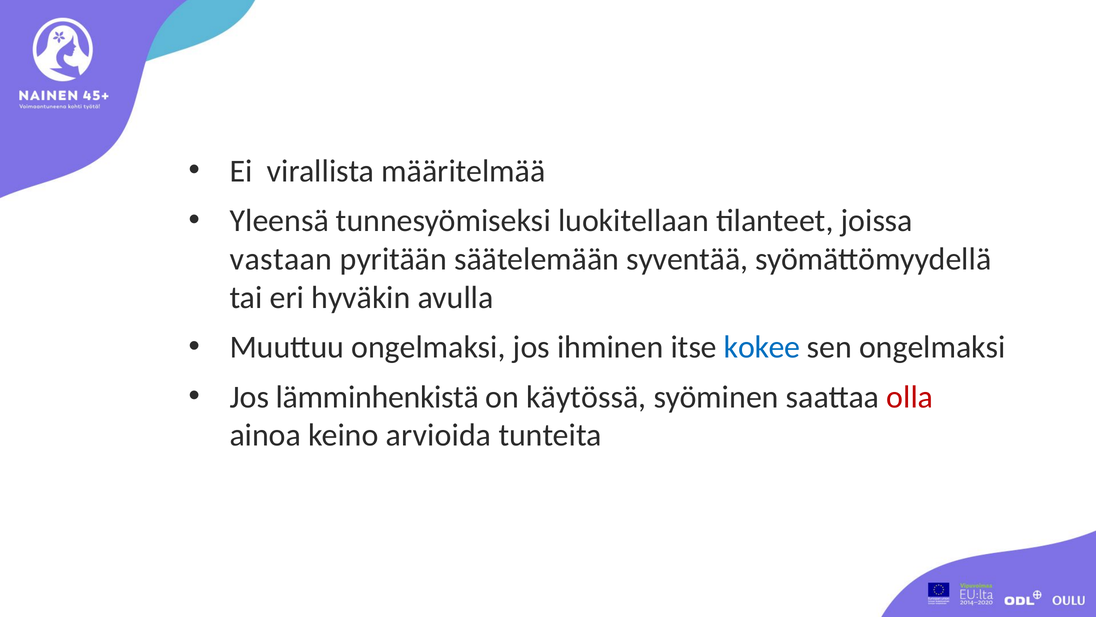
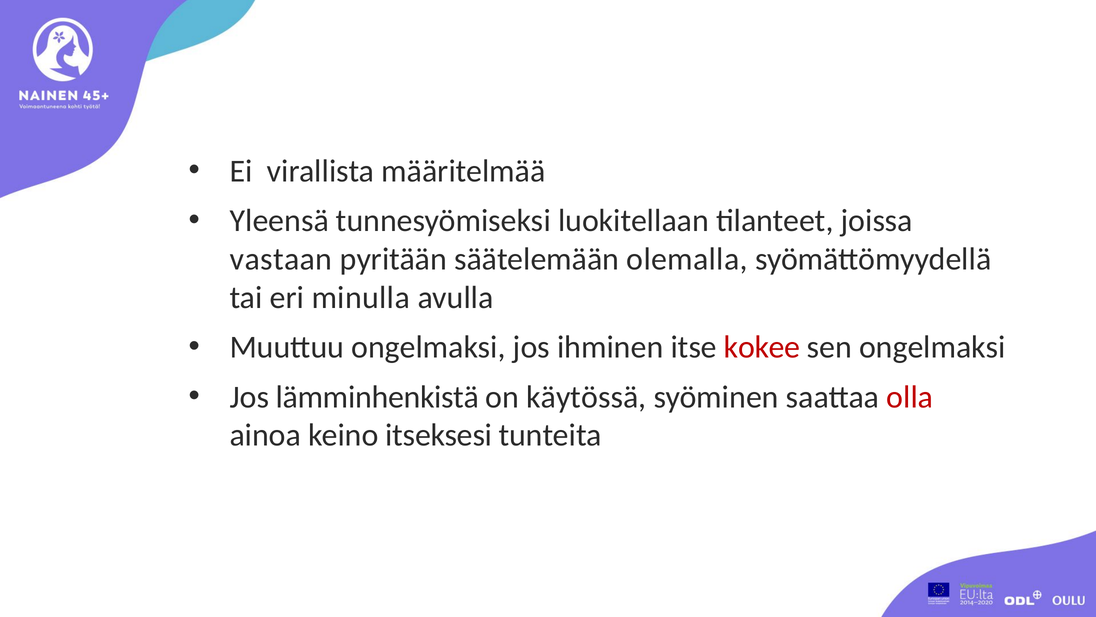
syventää: syventää -> olemalla
hyväkin: hyväkin -> minulla
kokee colour: blue -> red
arvioida: arvioida -> itseksesi
